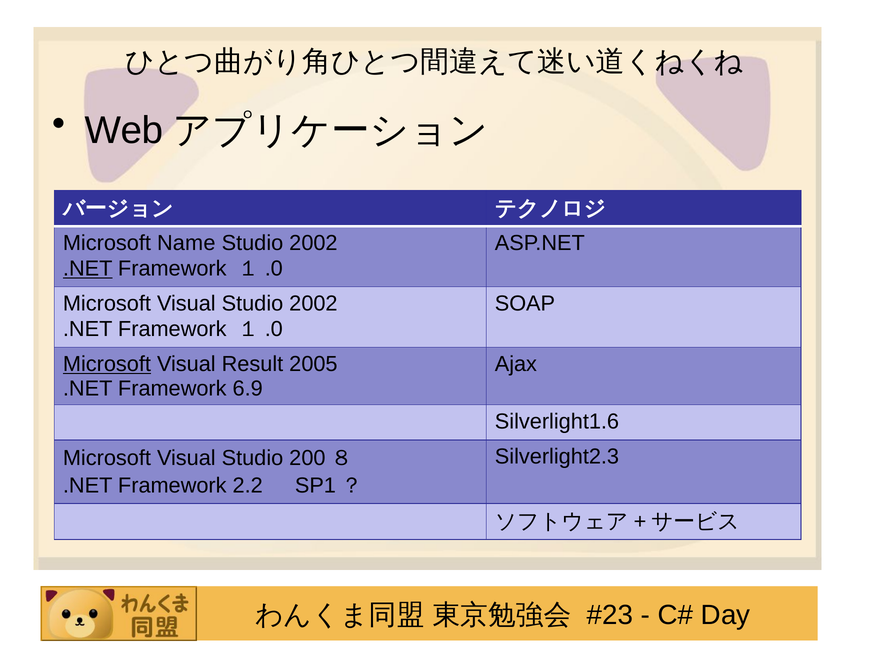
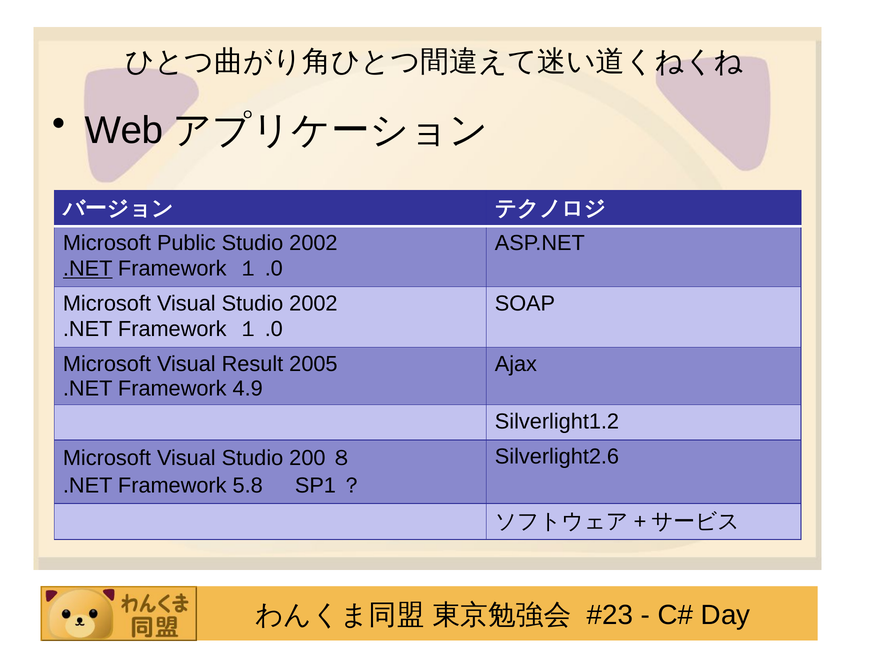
Name: Name -> Public
Microsoft at (107, 364) underline: present -> none
6.9: 6.9 -> 4.9
Silverlight1.6: Silverlight1.6 -> Silverlight1.2
Silverlight2.3: Silverlight2.3 -> Silverlight2.6
2.2: 2.2 -> 5.8
